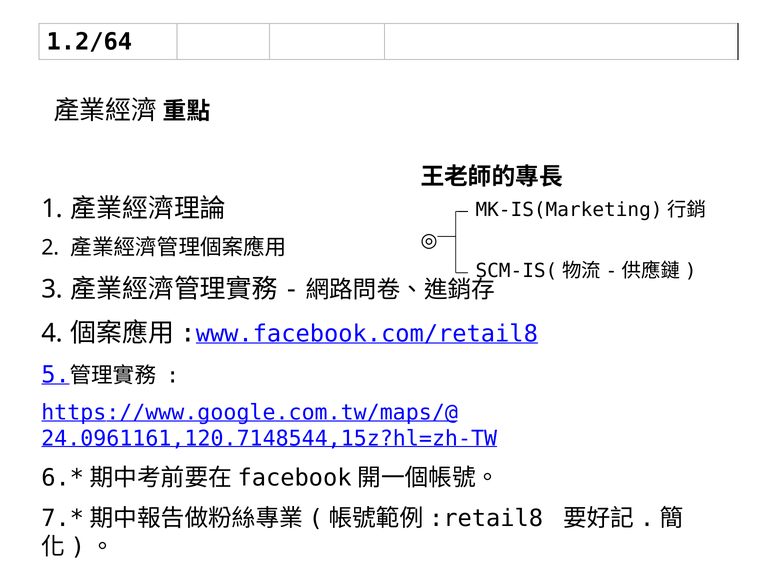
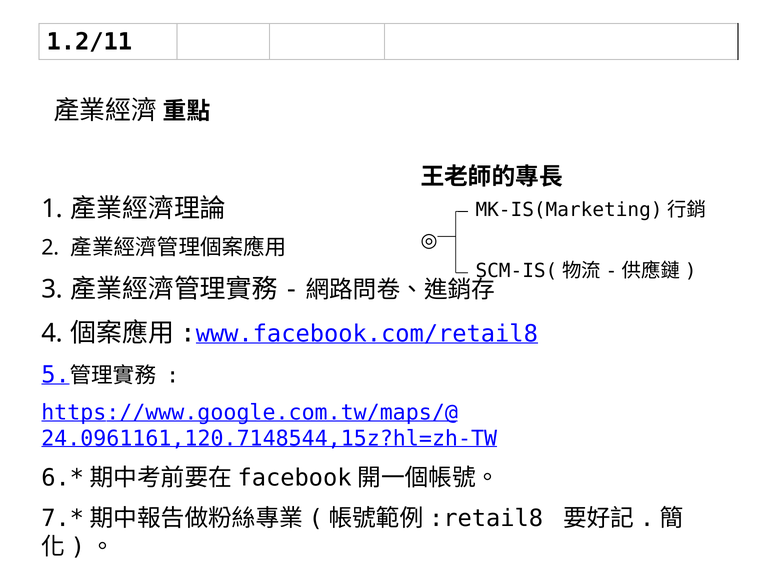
1.2/64: 1.2/64 -> 1.2/11
